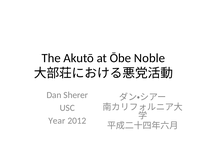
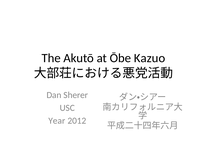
Noble: Noble -> Kazuo
